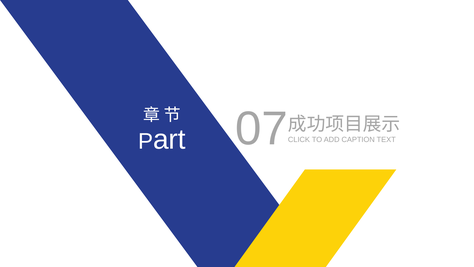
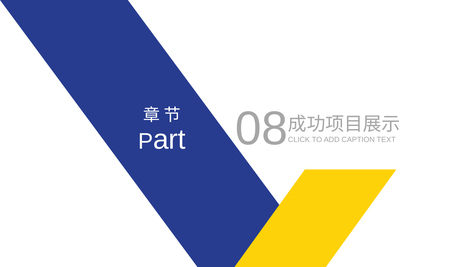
07: 07 -> 08
